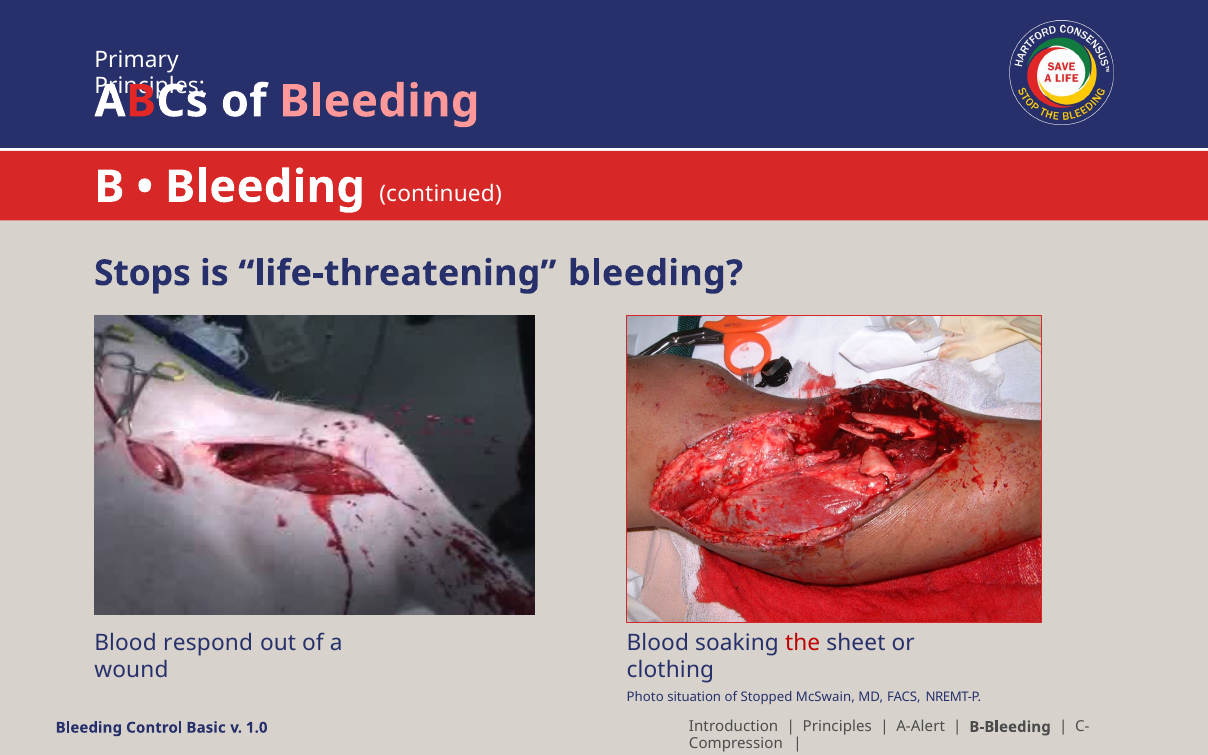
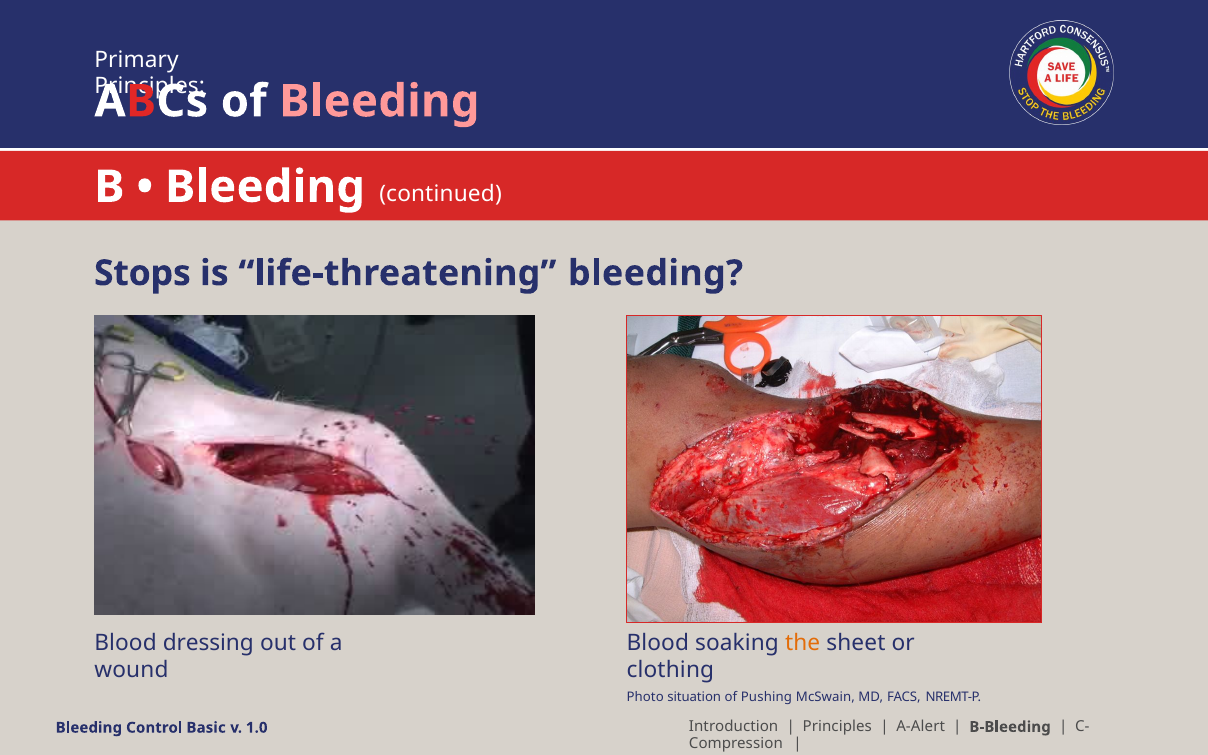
respond: respond -> dressing
the colour: red -> orange
Stopped: Stopped -> Pushing
